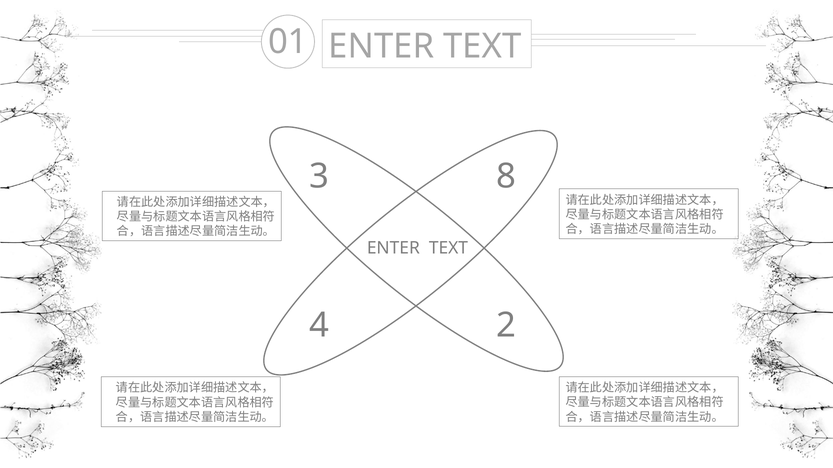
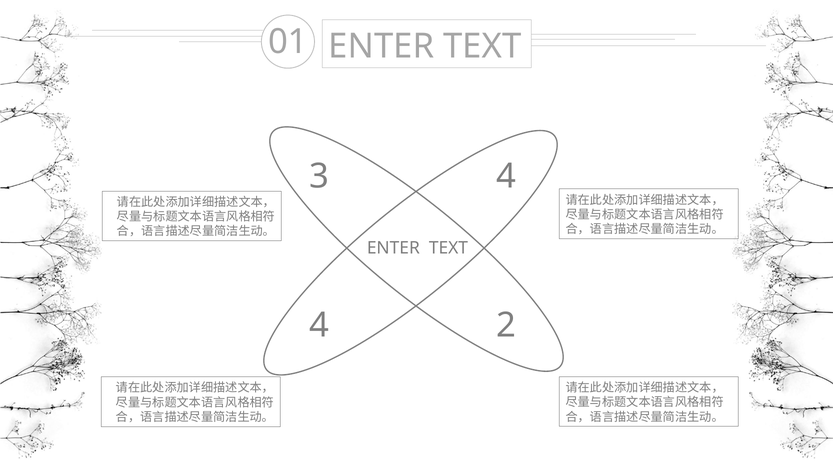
3 8: 8 -> 4
